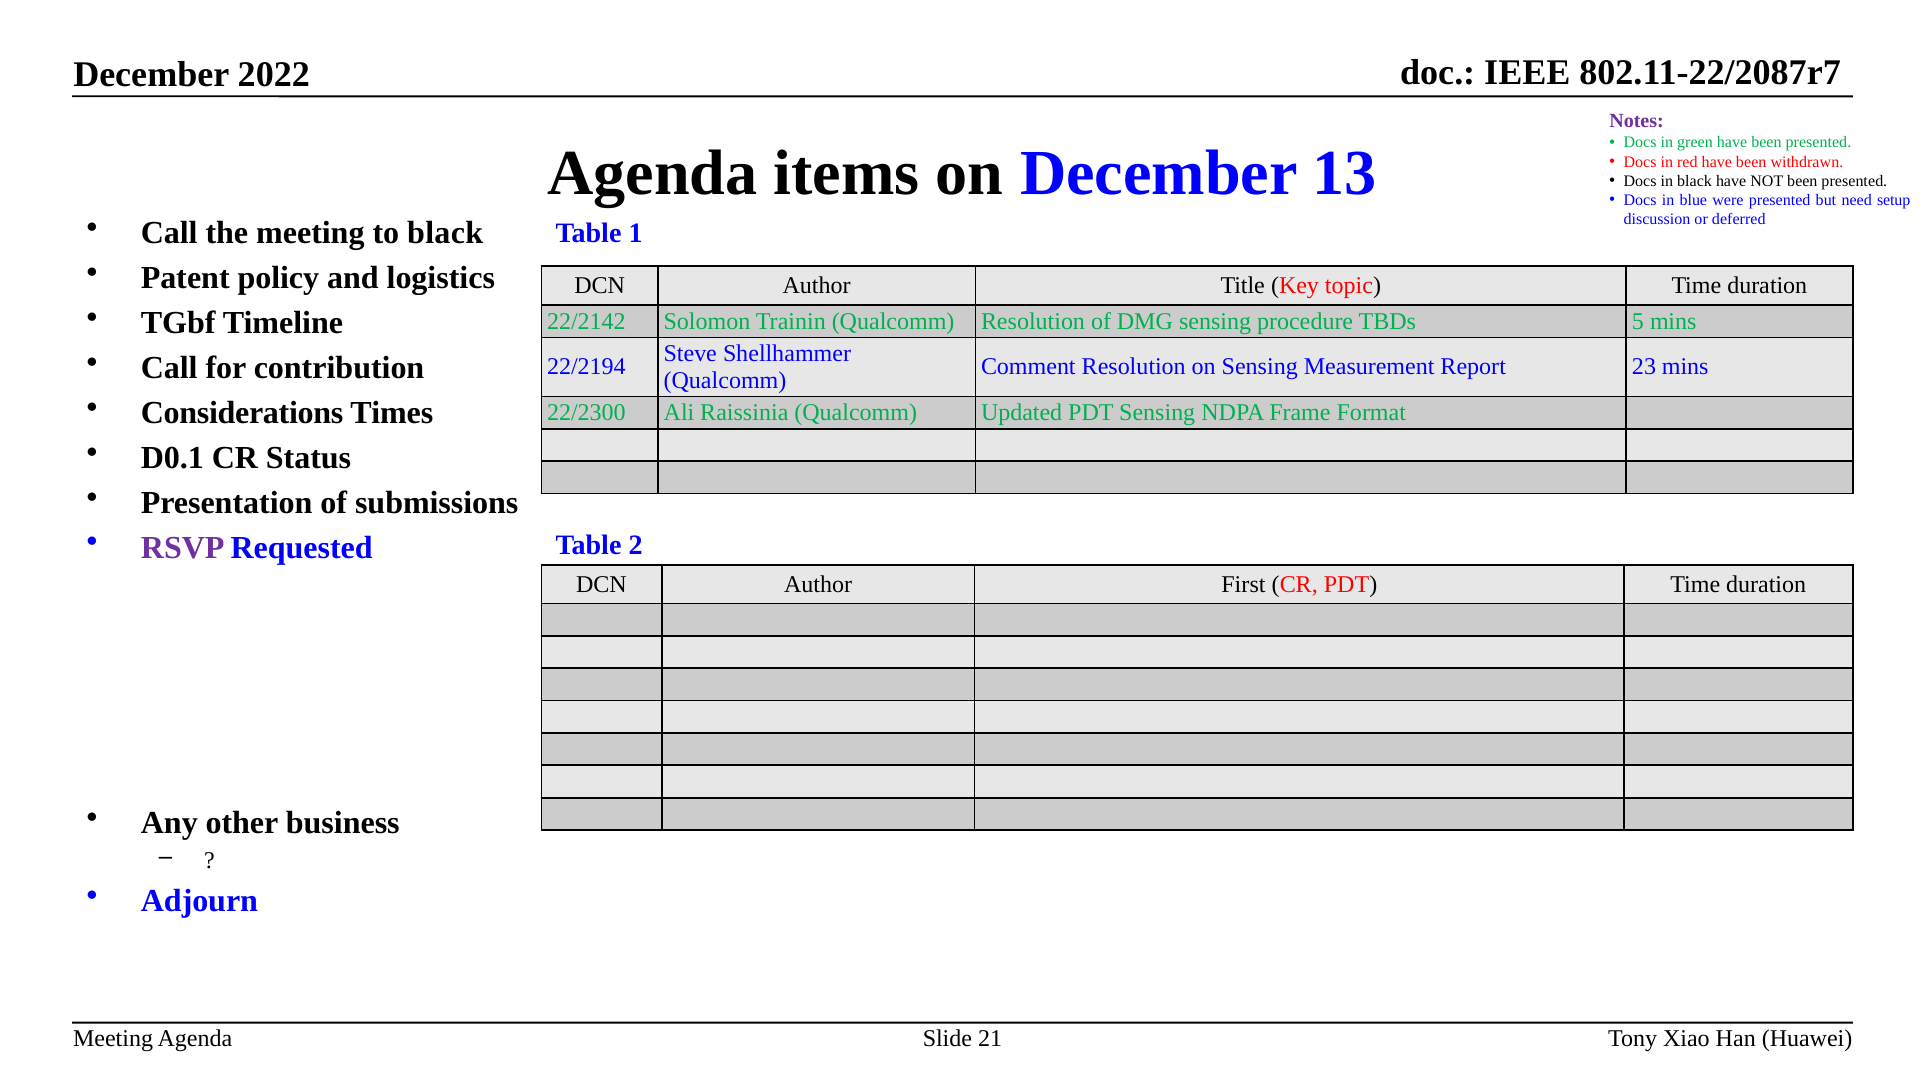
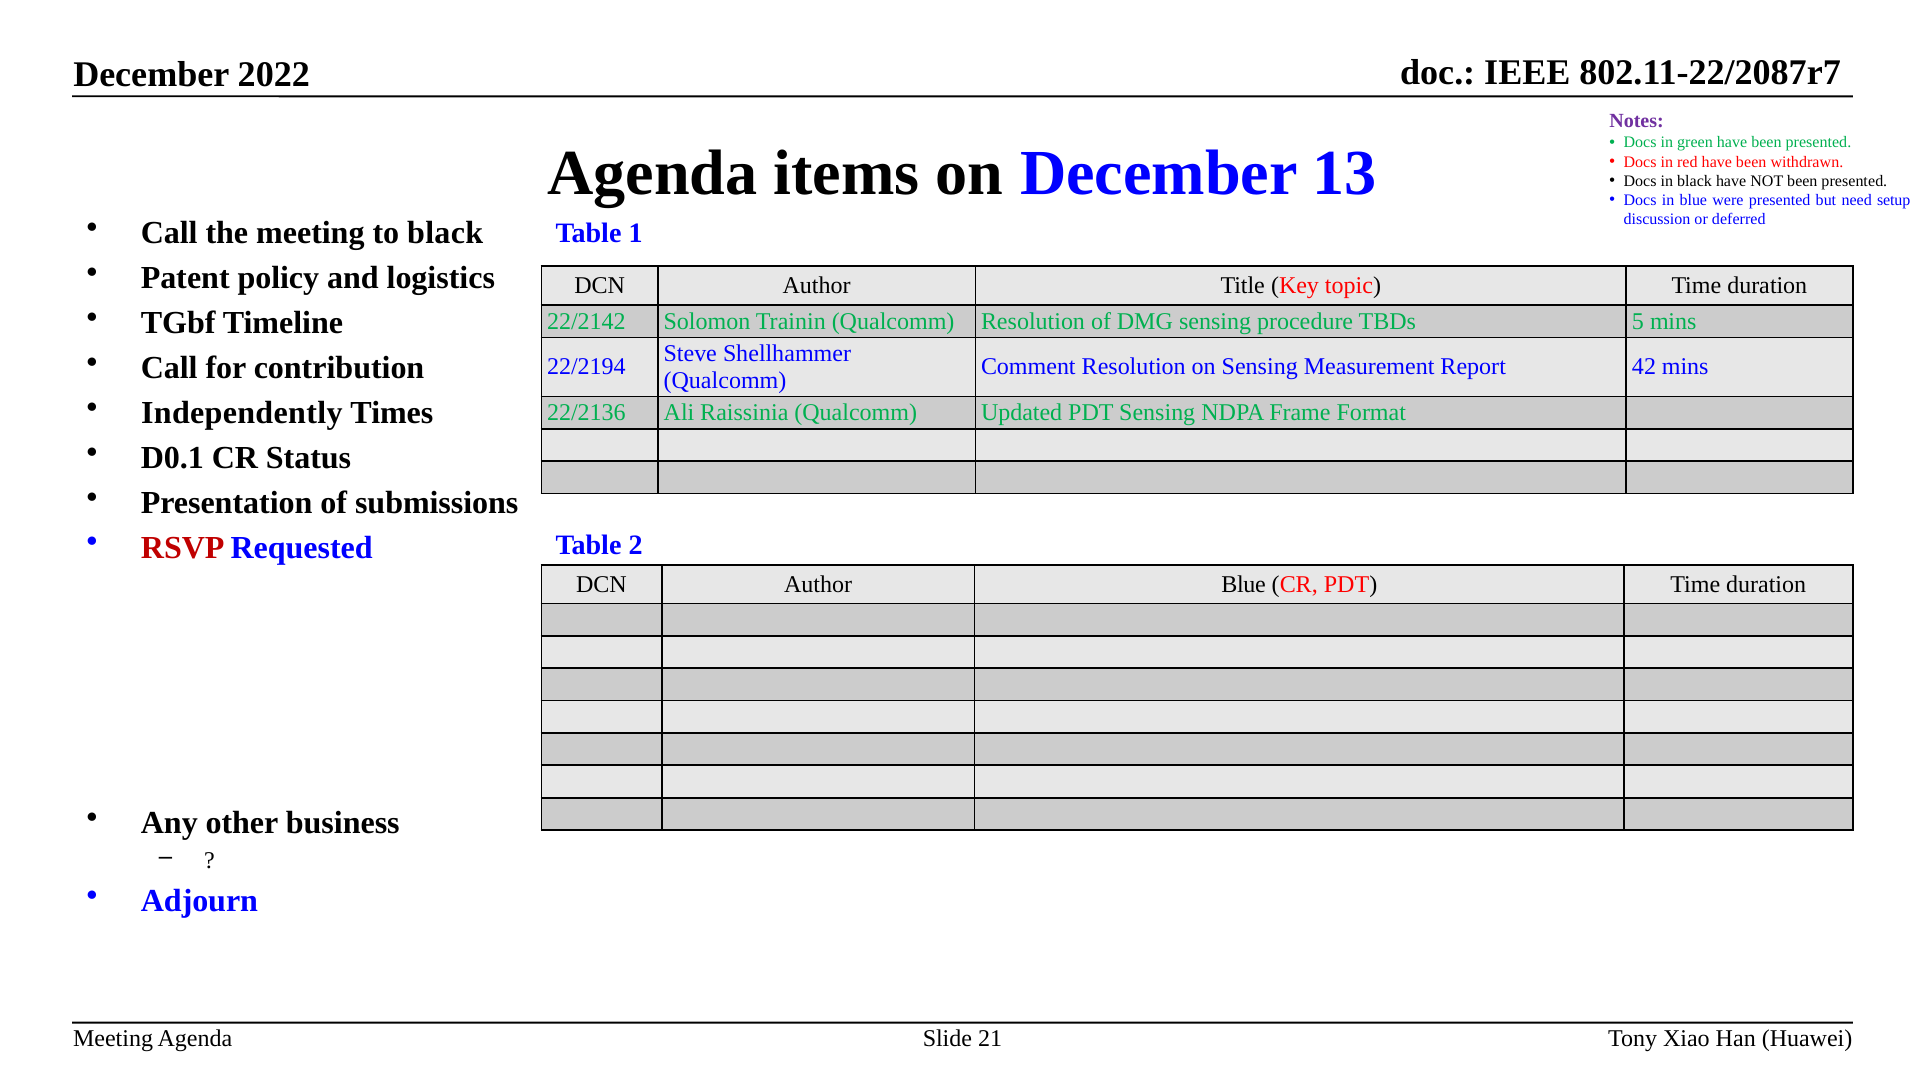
23: 23 -> 42
Considerations: Considerations -> Independently
22/2300: 22/2300 -> 22/2136
RSVP colour: purple -> red
Author First: First -> Blue
